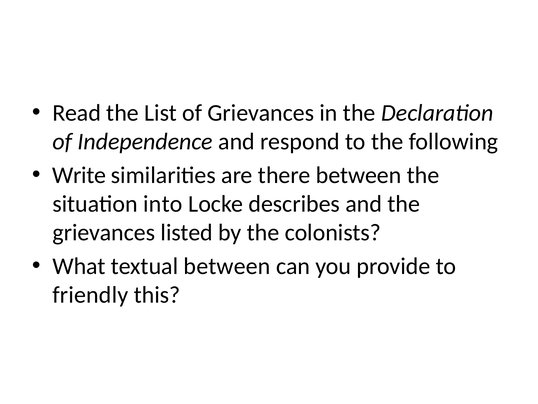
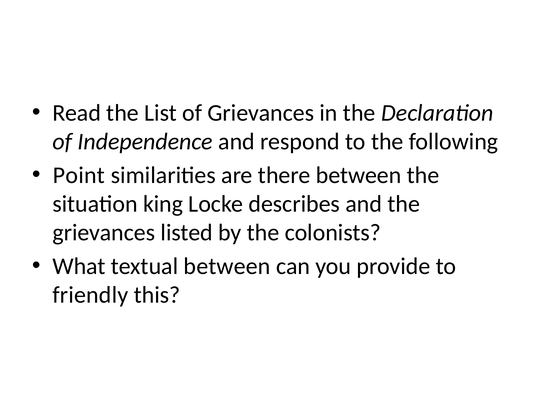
Write: Write -> Point
into: into -> king
